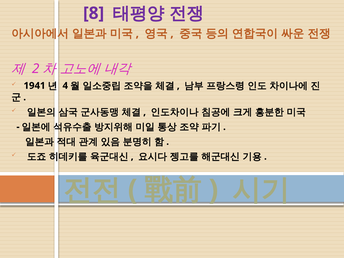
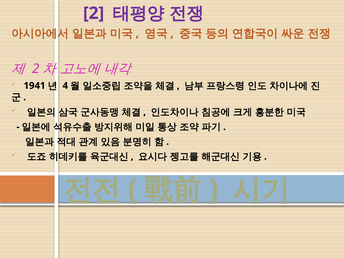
8 at (94, 13): 8 -> 2
